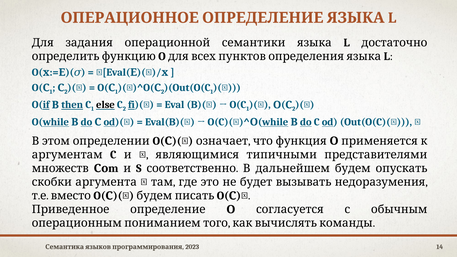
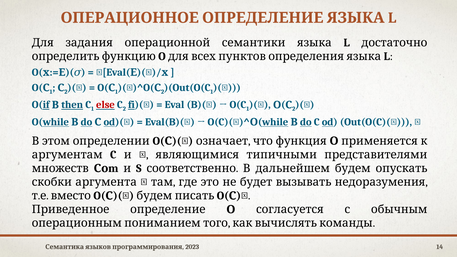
else colour: black -> red
